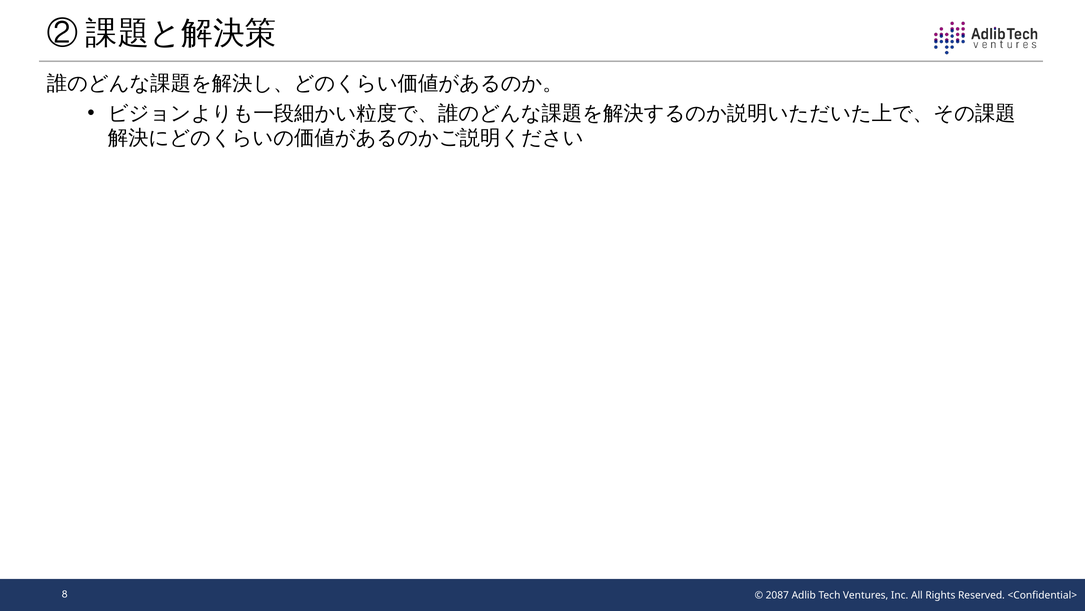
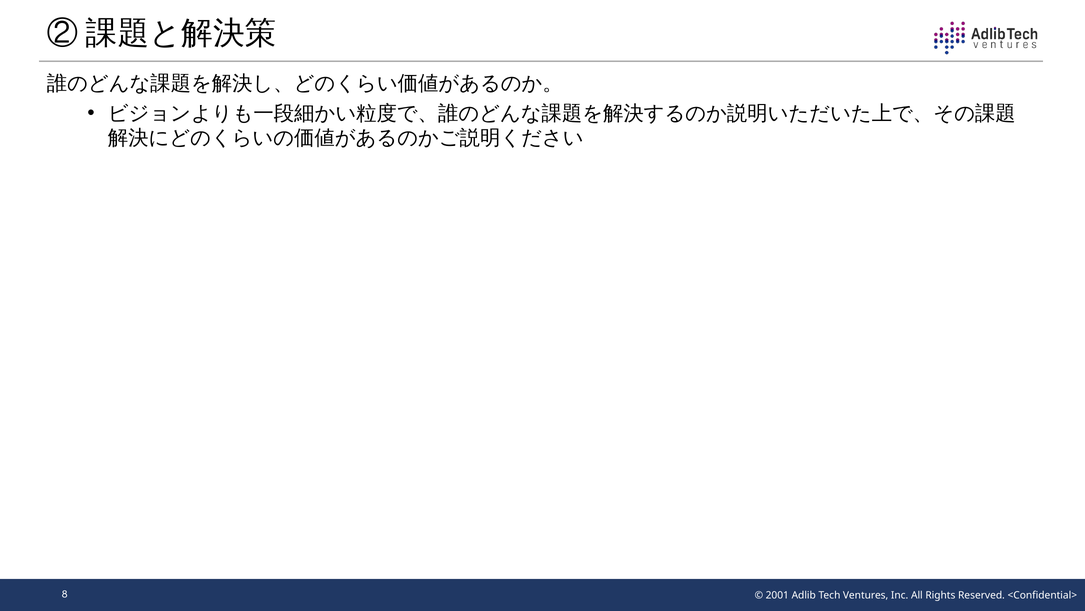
2087: 2087 -> 2001
